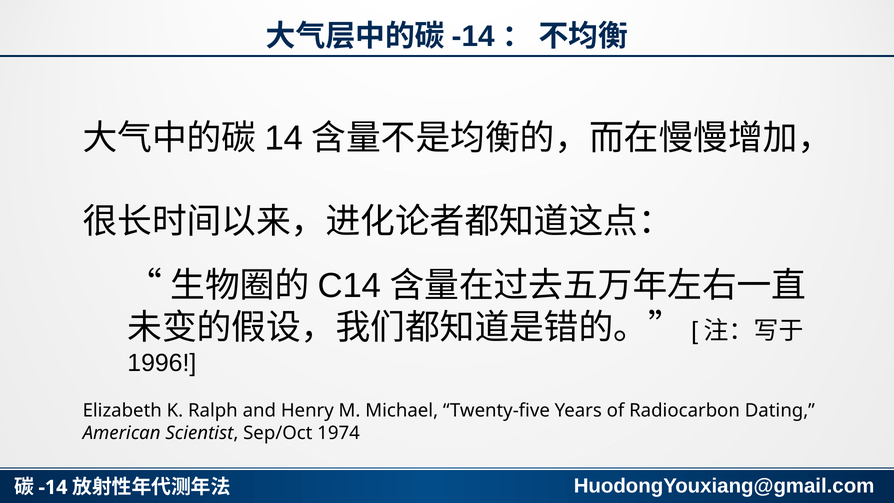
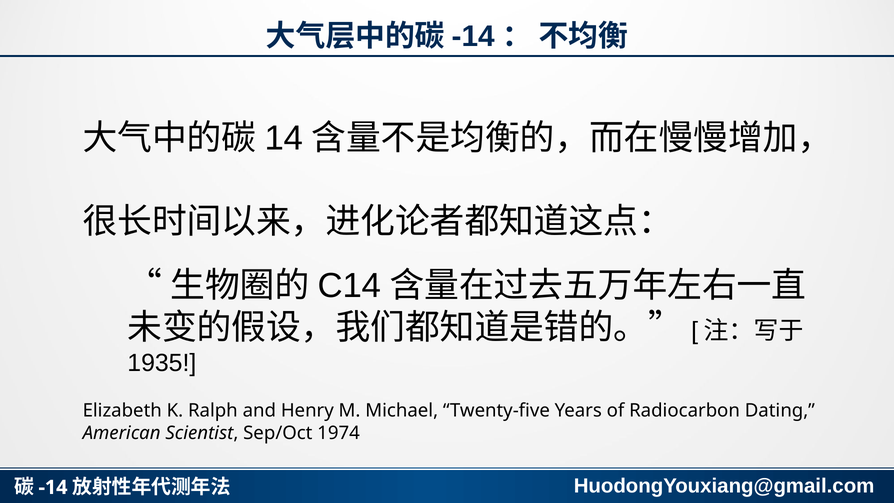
1996: 1996 -> 1935
